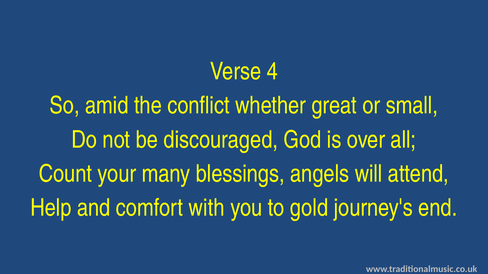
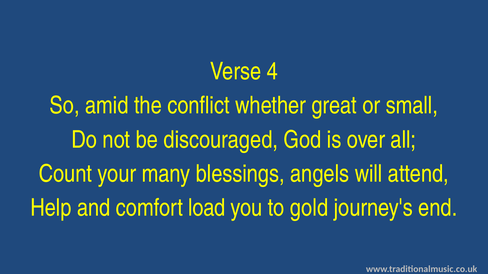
with: with -> load
